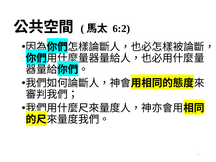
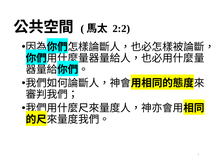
6:2: 6:2 -> 2:2
